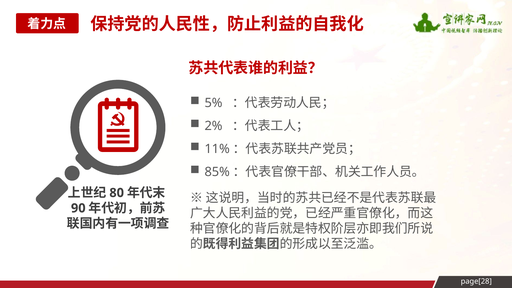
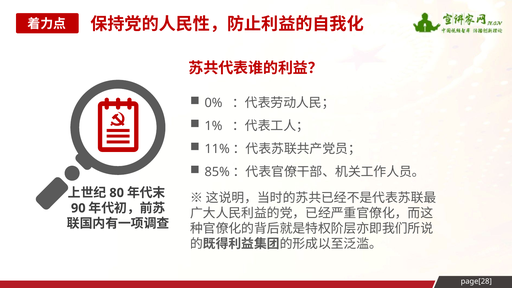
5%: 5% -> 0%
2%: 2% -> 1%
